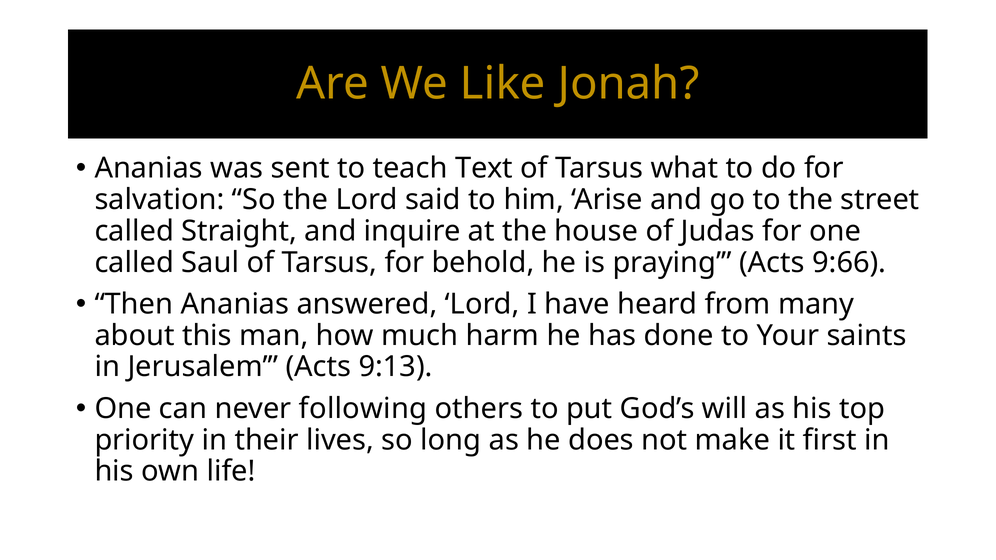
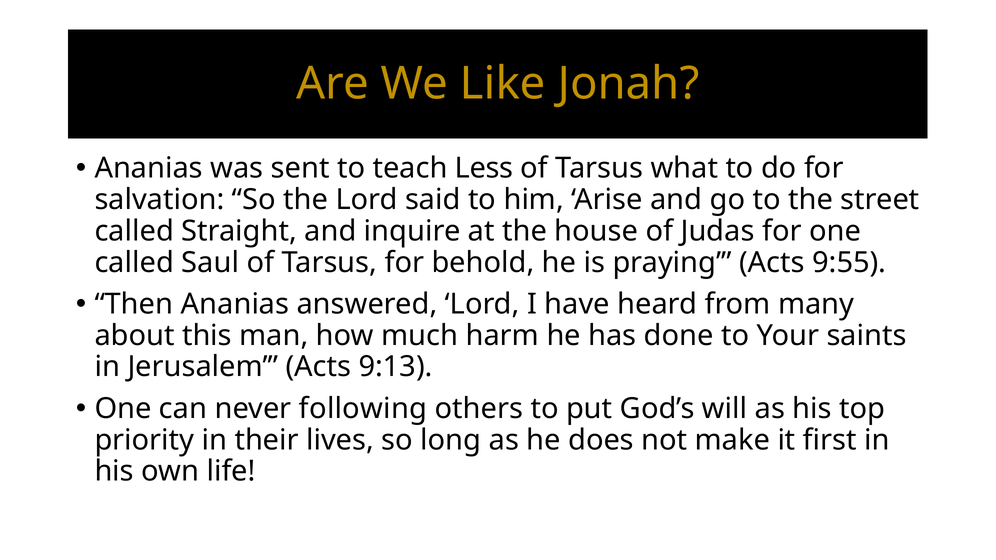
Text: Text -> Less
9:66: 9:66 -> 9:55
